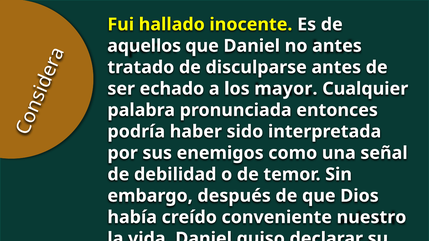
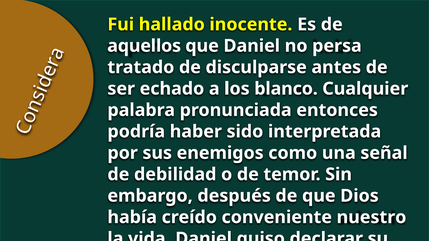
no antes: antes -> persa
mayor: mayor -> blanco
